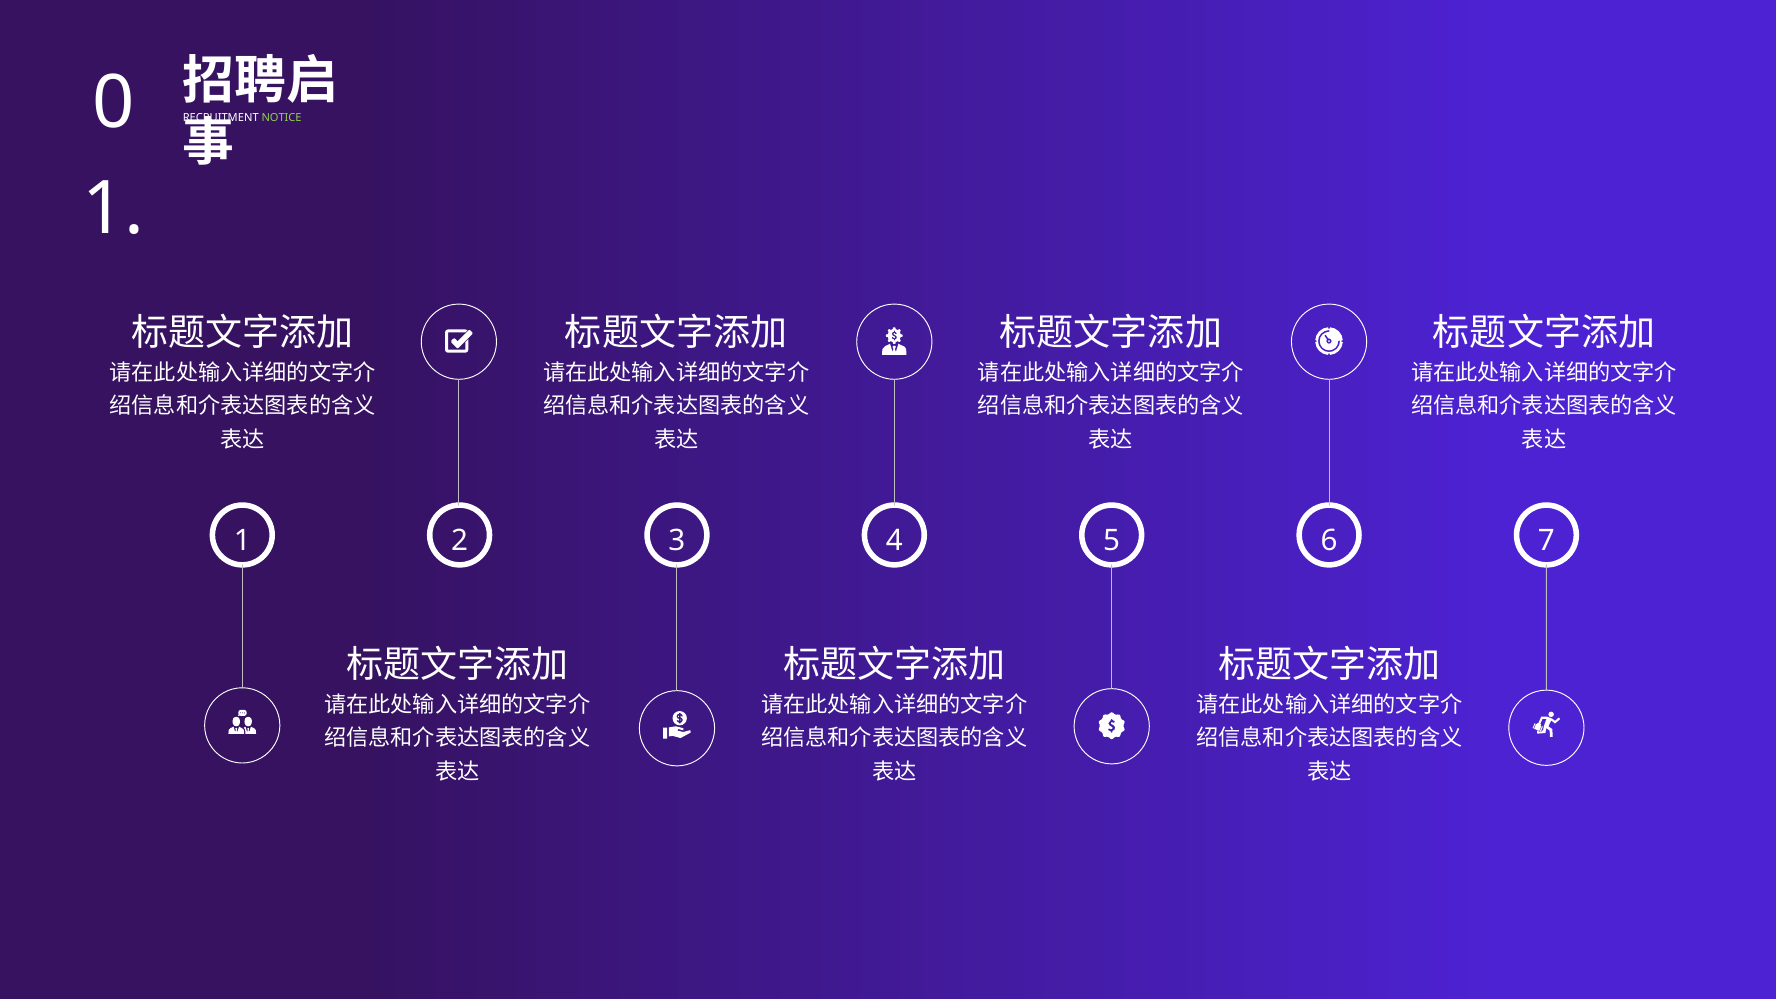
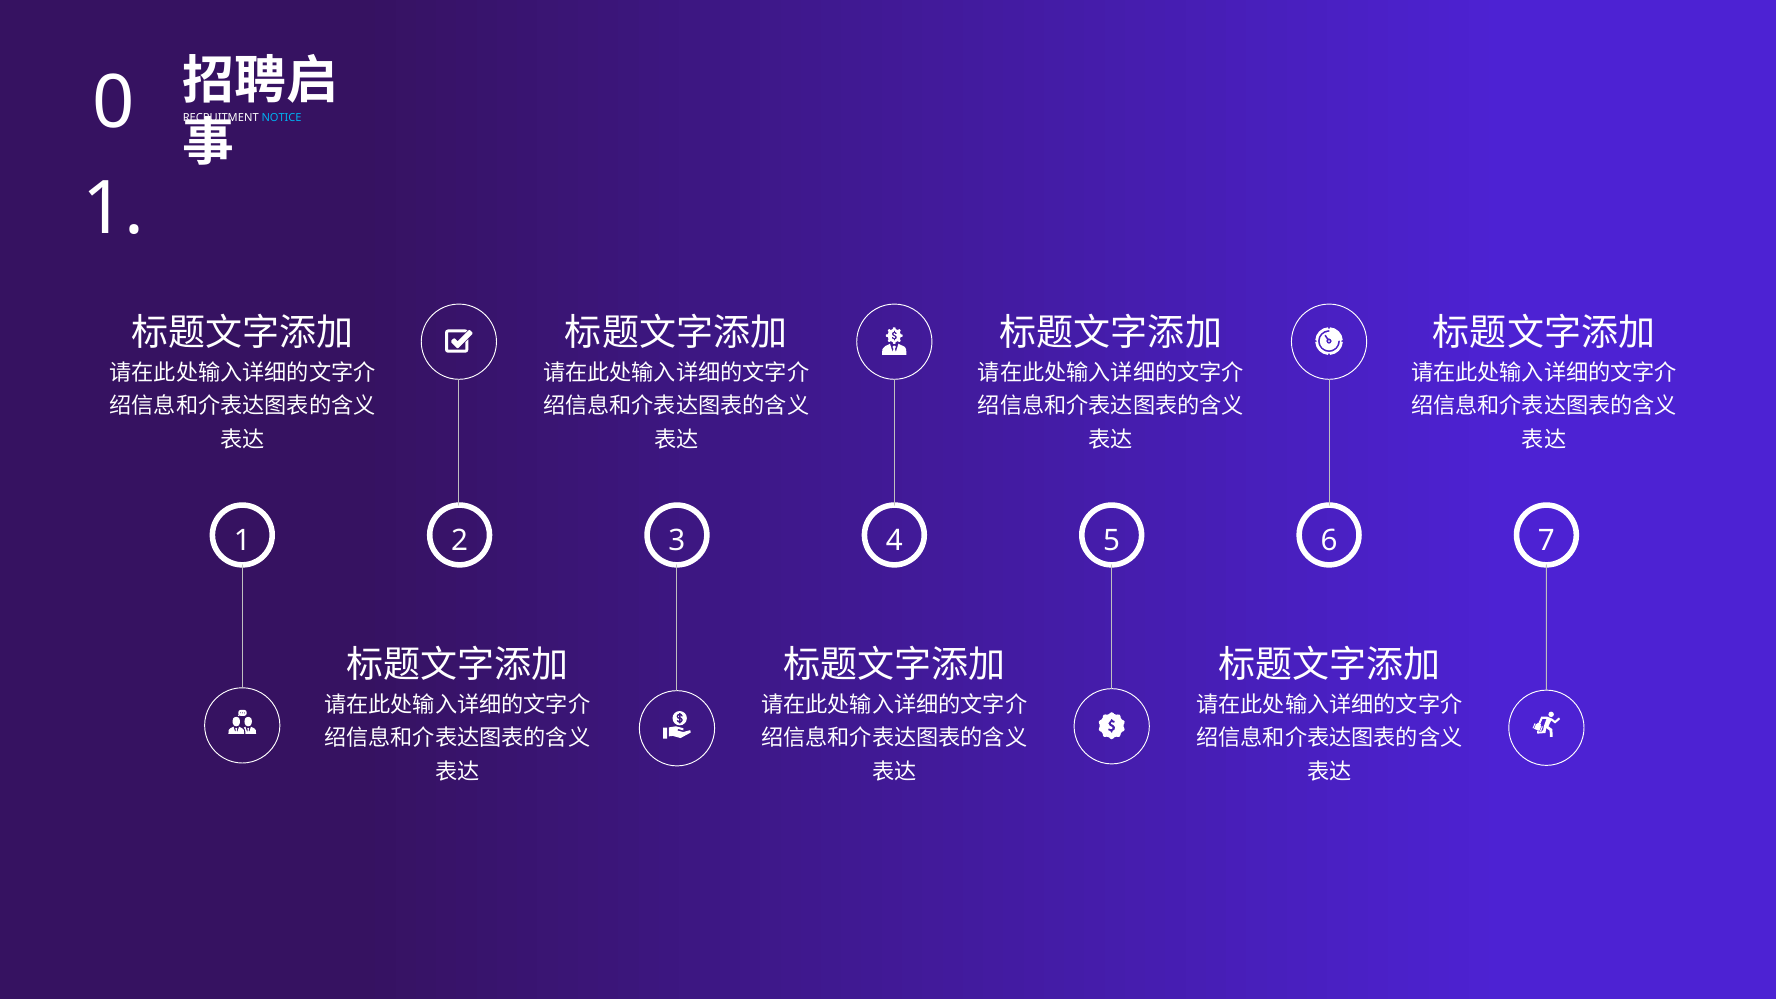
NOTICE colour: light green -> light blue
